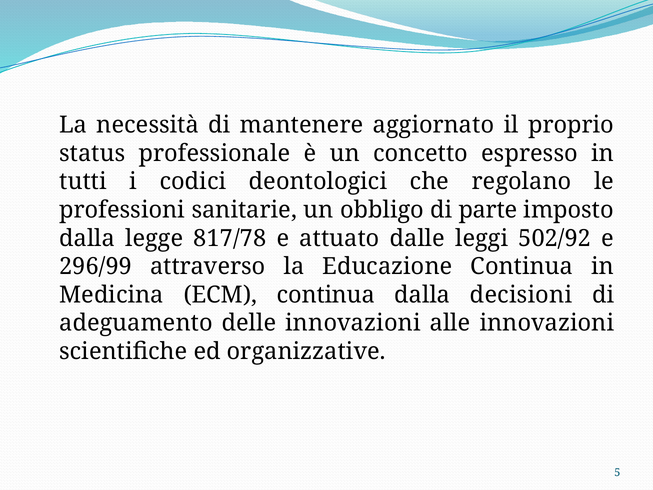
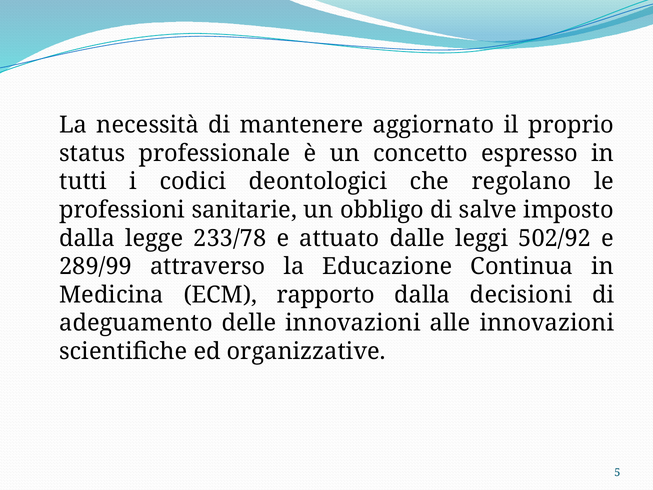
parte: parte -> salve
817/78: 817/78 -> 233/78
296/99: 296/99 -> 289/99
ECM continua: continua -> rapporto
